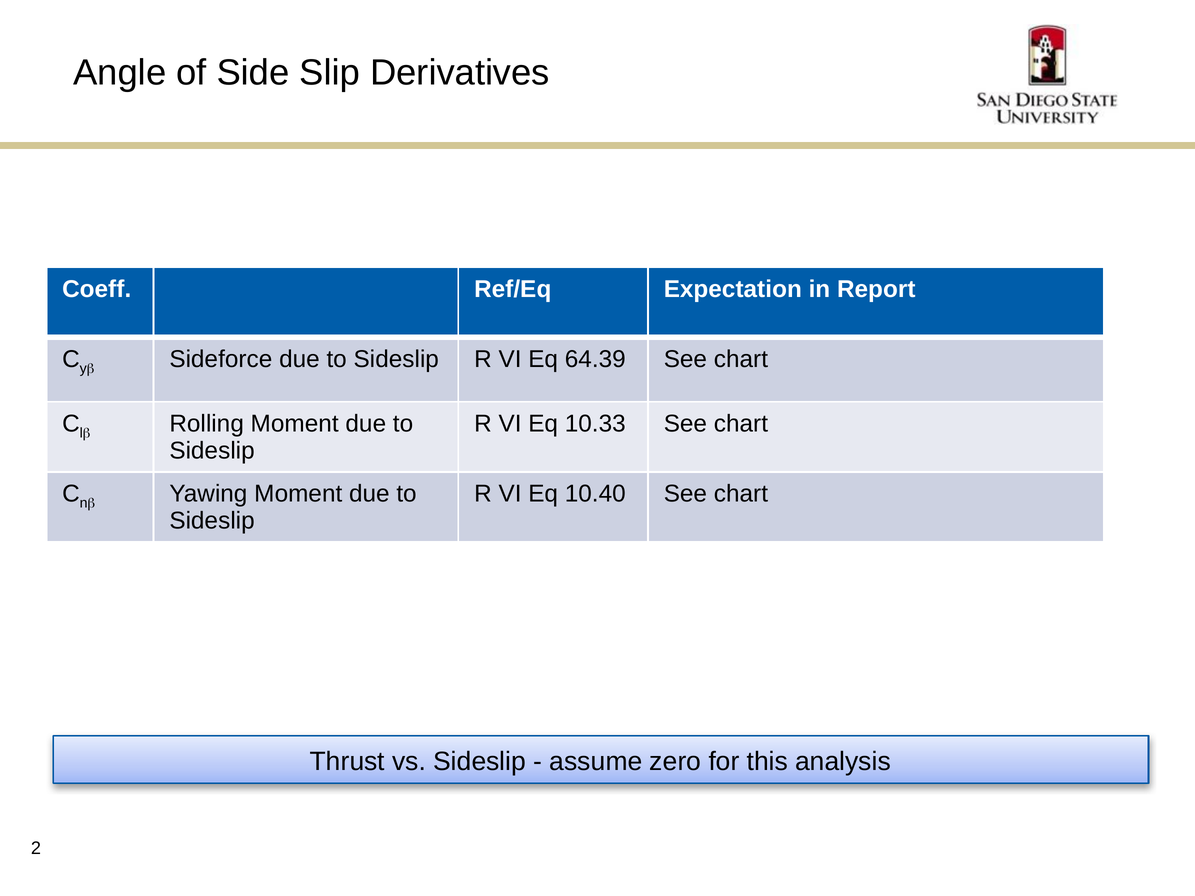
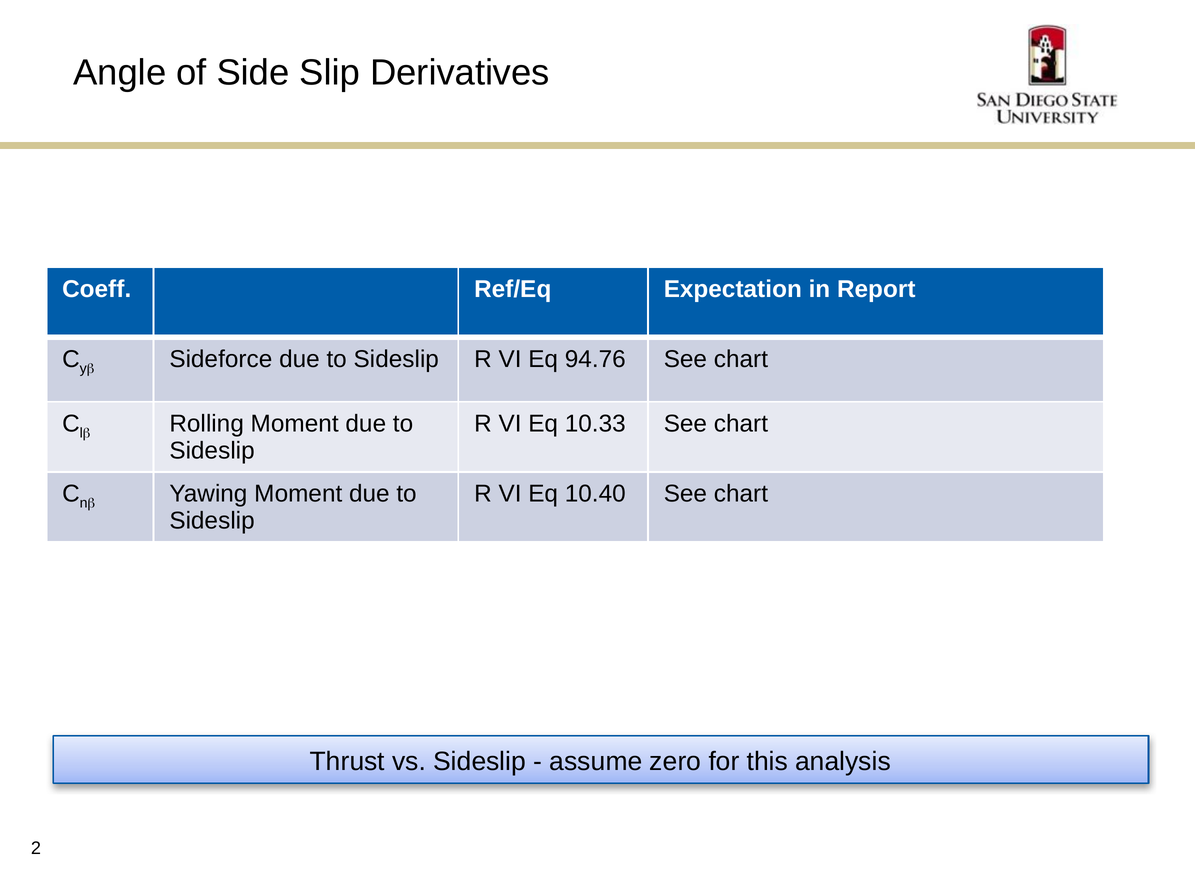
64.39: 64.39 -> 94.76
